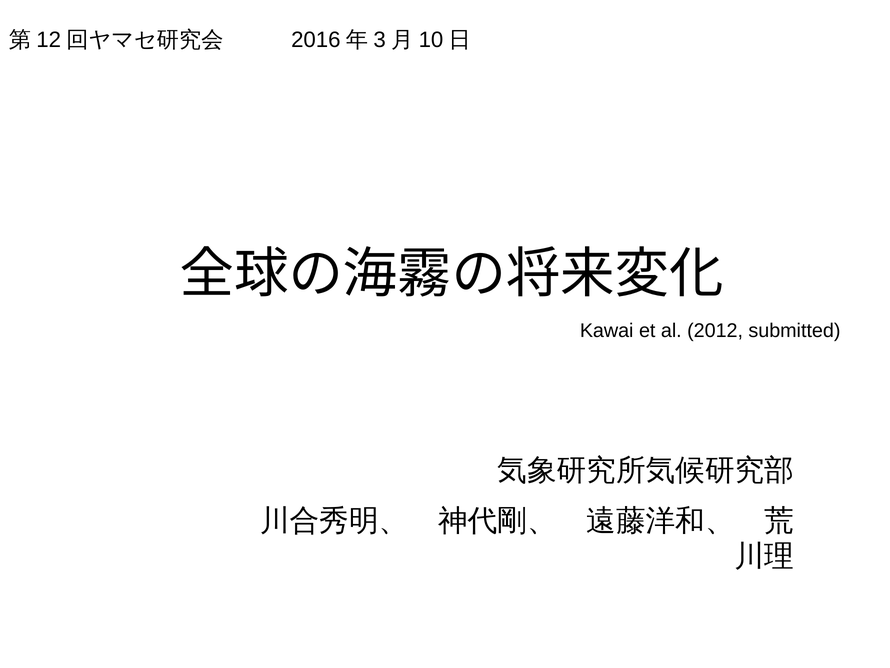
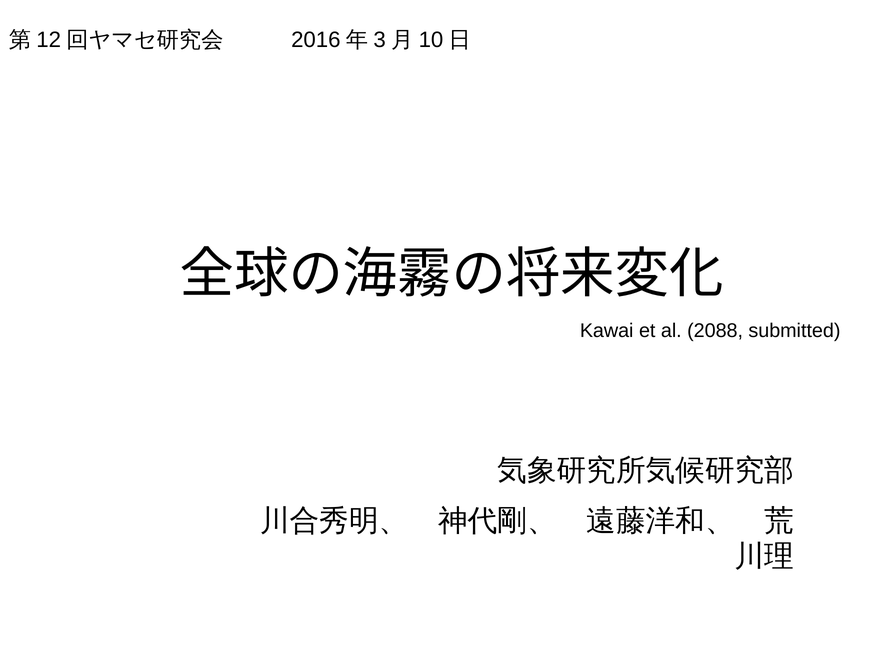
2012: 2012 -> 2088
